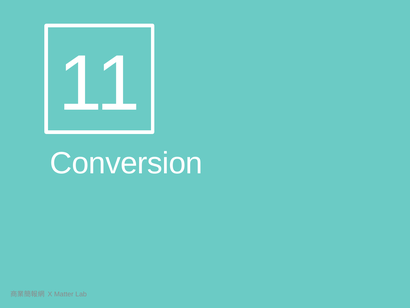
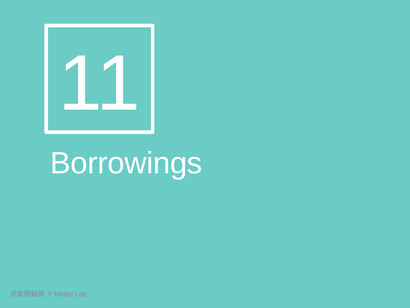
Conversion: Conversion -> Borrowings
